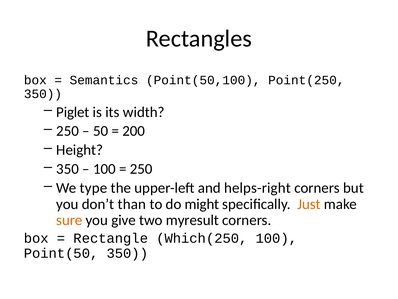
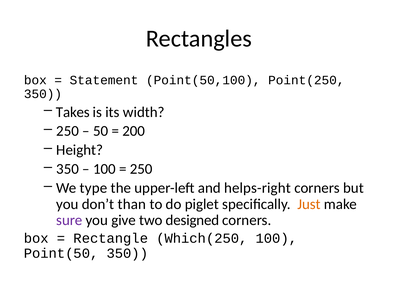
Semantics: Semantics -> Statement
Piglet: Piglet -> Takes
might: might -> piglet
sure colour: orange -> purple
myresult: myresult -> designed
